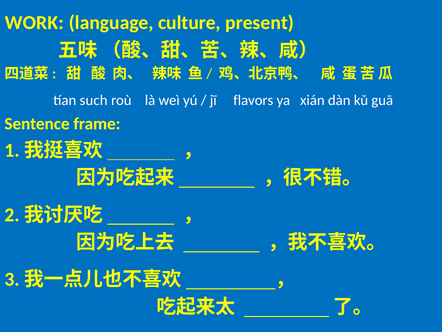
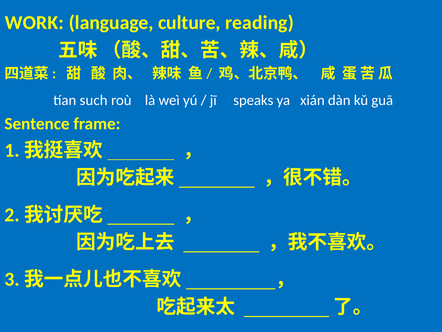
present: present -> reading
flavors: flavors -> speaks
